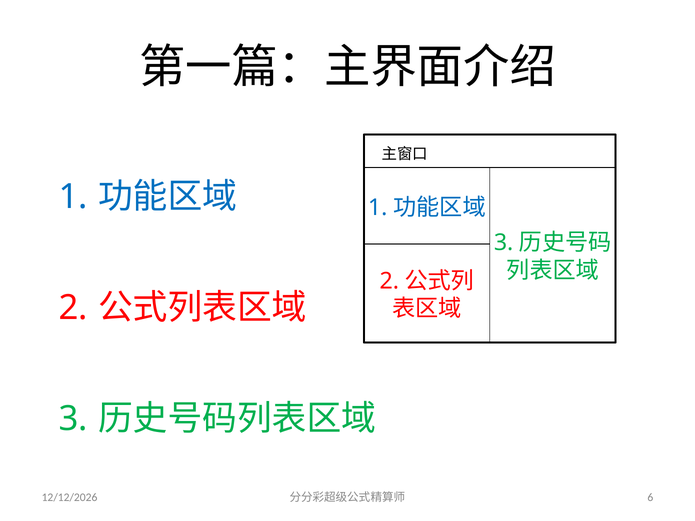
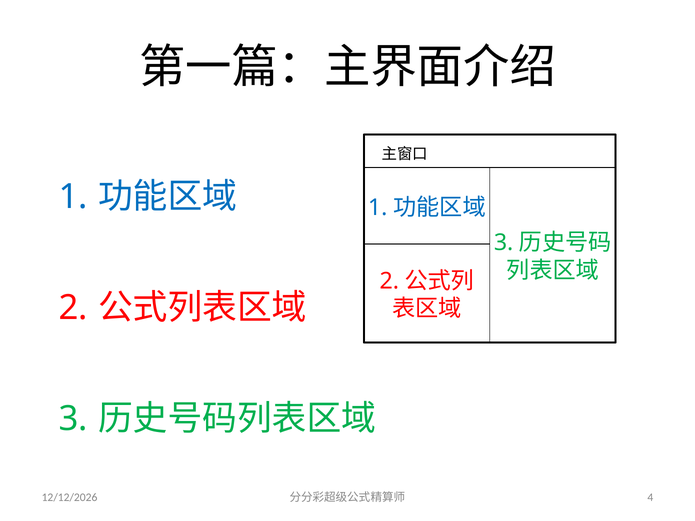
6: 6 -> 4
